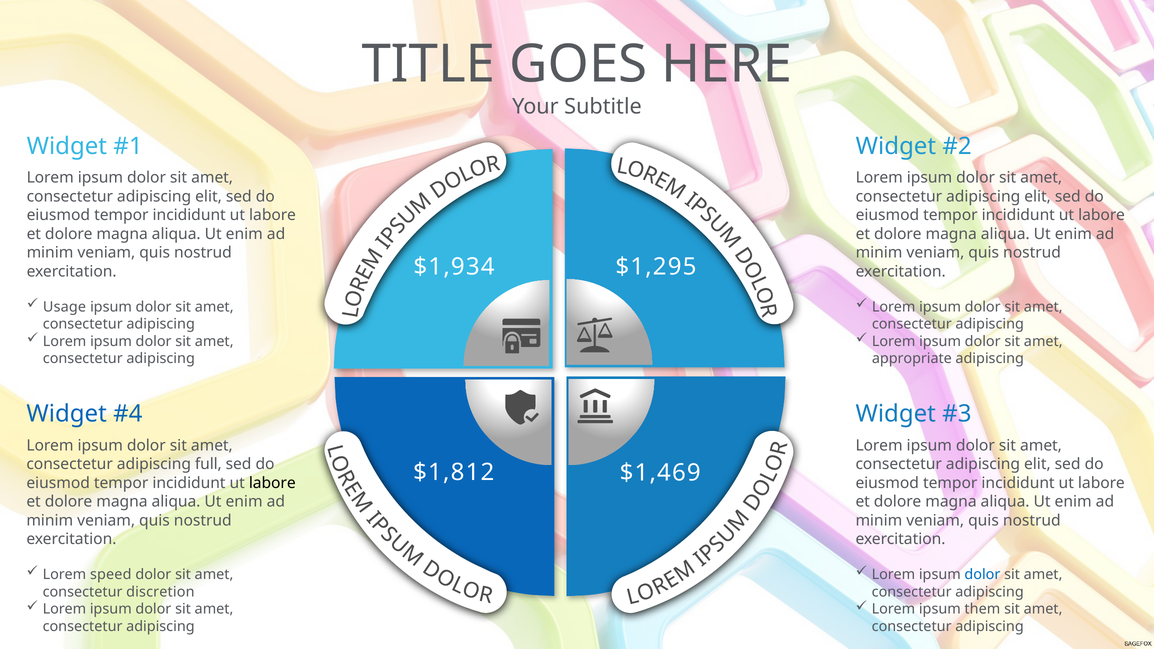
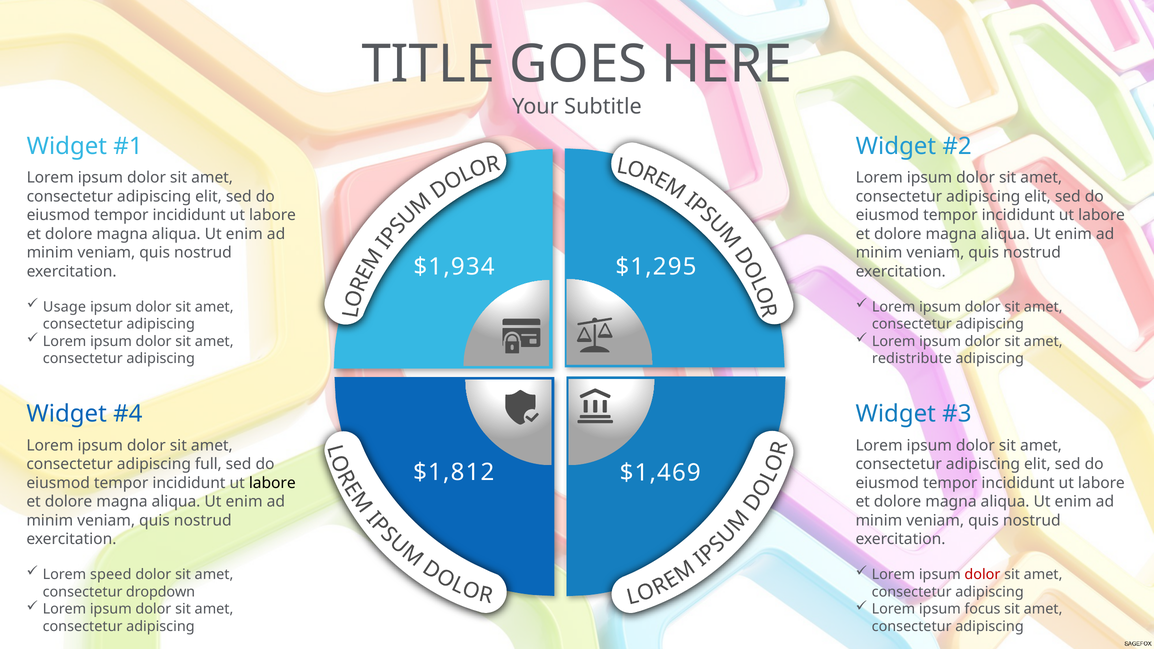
appropriate: appropriate -> redistribute
dolor at (982, 575) colour: blue -> red
discretion: discretion -> dropdown
them: them -> focus
